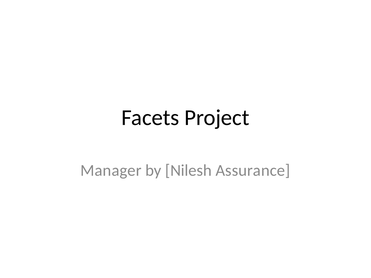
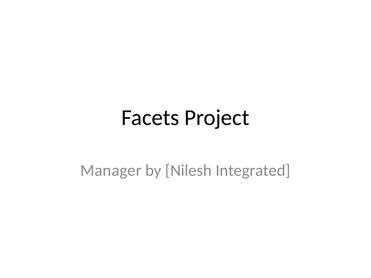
Assurance: Assurance -> Integrated
